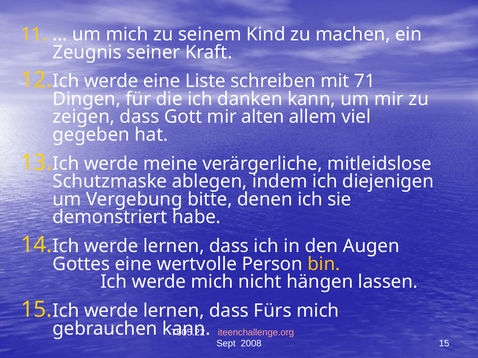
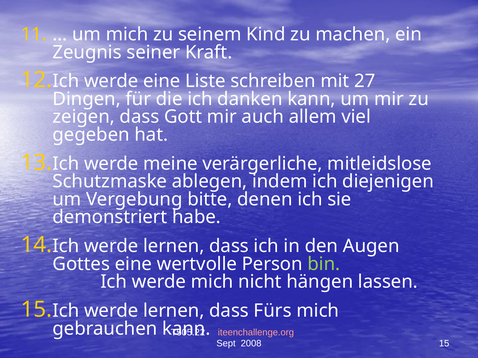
71: 71 -> 27
alten: alten -> auch
bin colour: yellow -> light green
